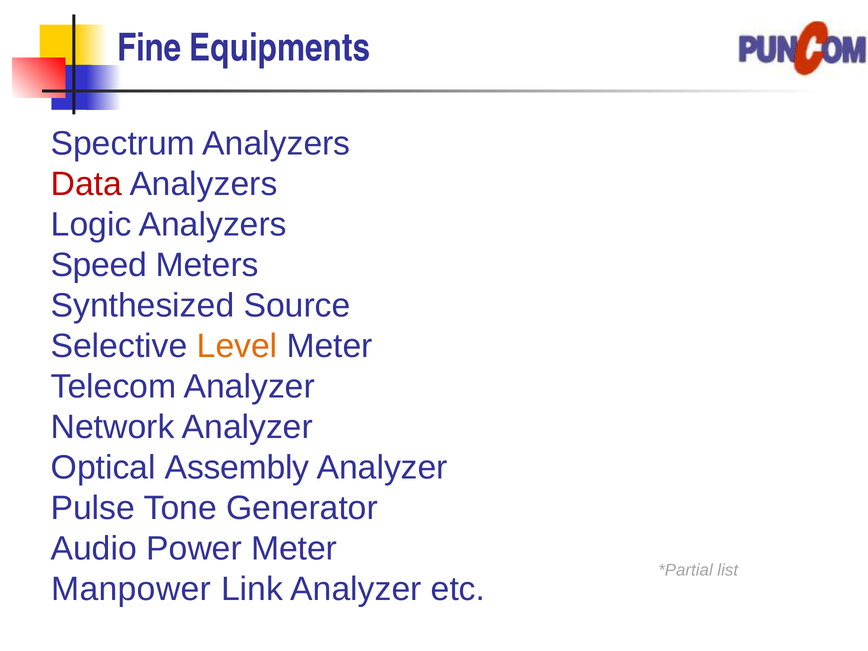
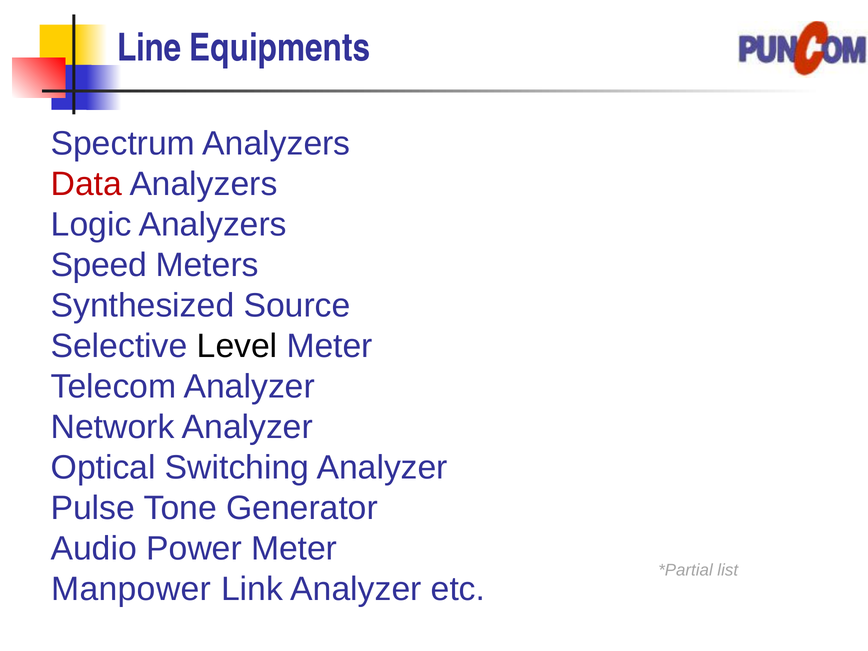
Fine: Fine -> Line
Level colour: orange -> black
Assembly: Assembly -> Switching
